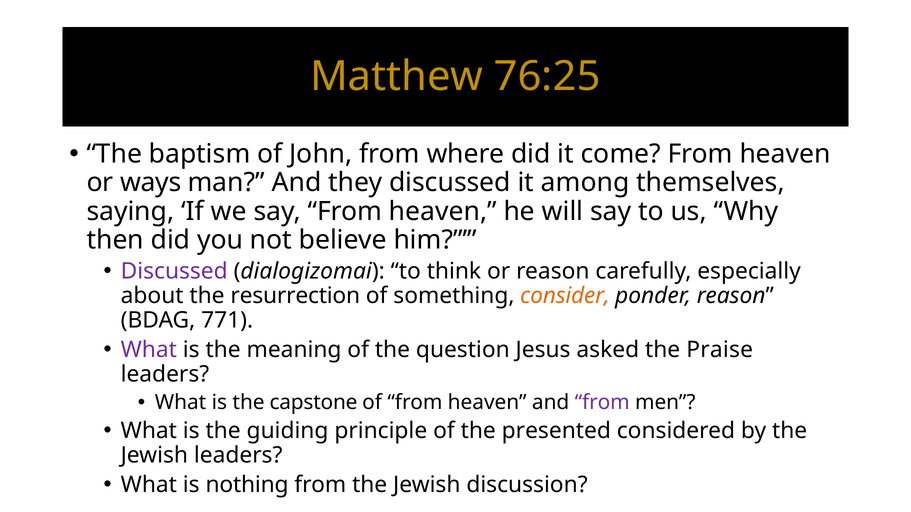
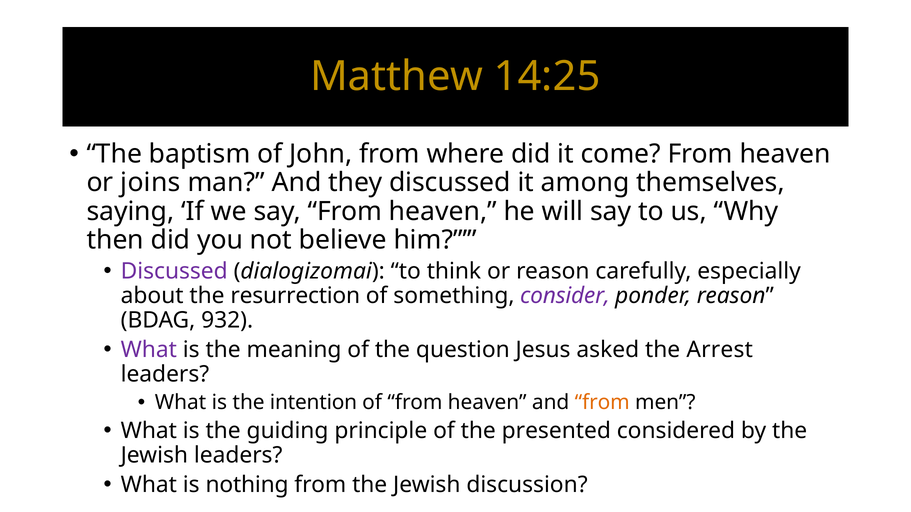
76:25: 76:25 -> 14:25
ways: ways -> joins
consider colour: orange -> purple
771: 771 -> 932
Praise: Praise -> Arrest
capstone: capstone -> intention
from at (602, 403) colour: purple -> orange
